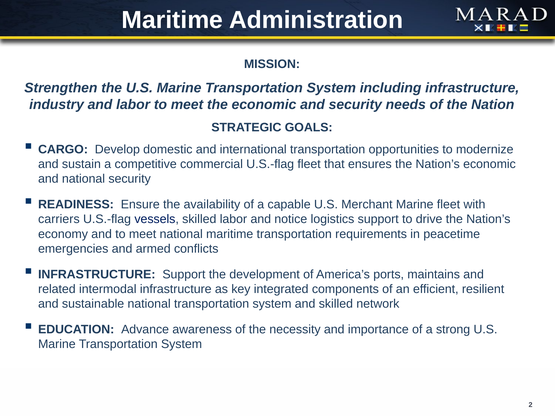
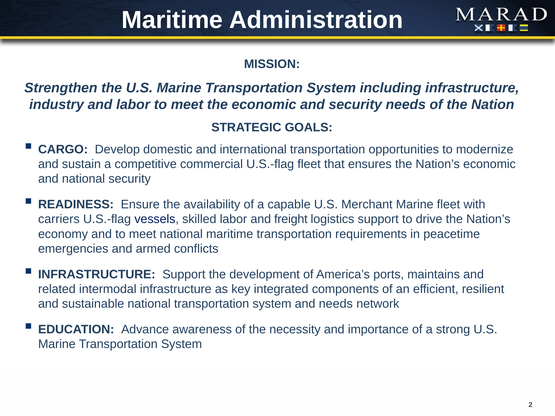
notice: notice -> freight
and skilled: skilled -> needs
